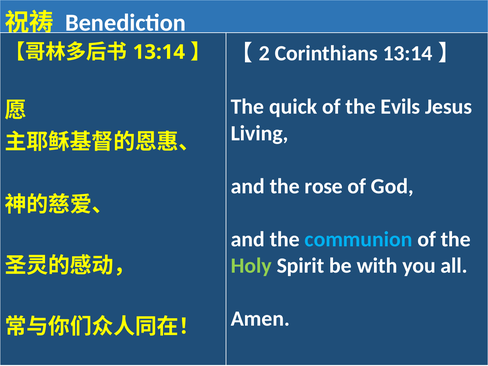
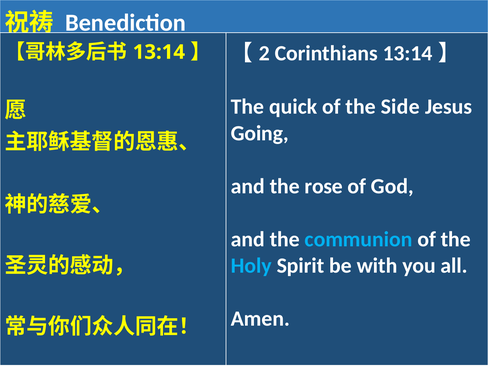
Evils: Evils -> Side
Living: Living -> Going
Holy colour: light green -> light blue
